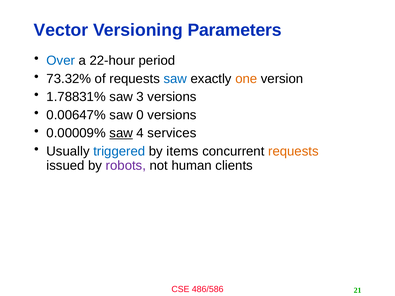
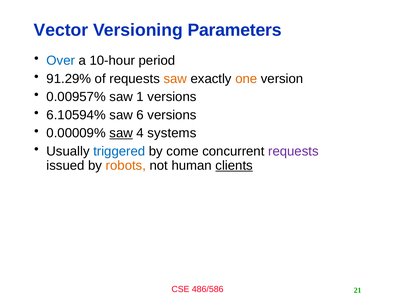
22-hour: 22-hour -> 10-hour
73.32%: 73.32% -> 91.29%
saw at (175, 79) colour: blue -> orange
1.78831%: 1.78831% -> 0.00957%
3: 3 -> 1
0.00647%: 0.00647% -> 6.10594%
0: 0 -> 6
services: services -> systems
items: items -> come
requests at (293, 151) colour: orange -> purple
robots colour: purple -> orange
clients underline: none -> present
